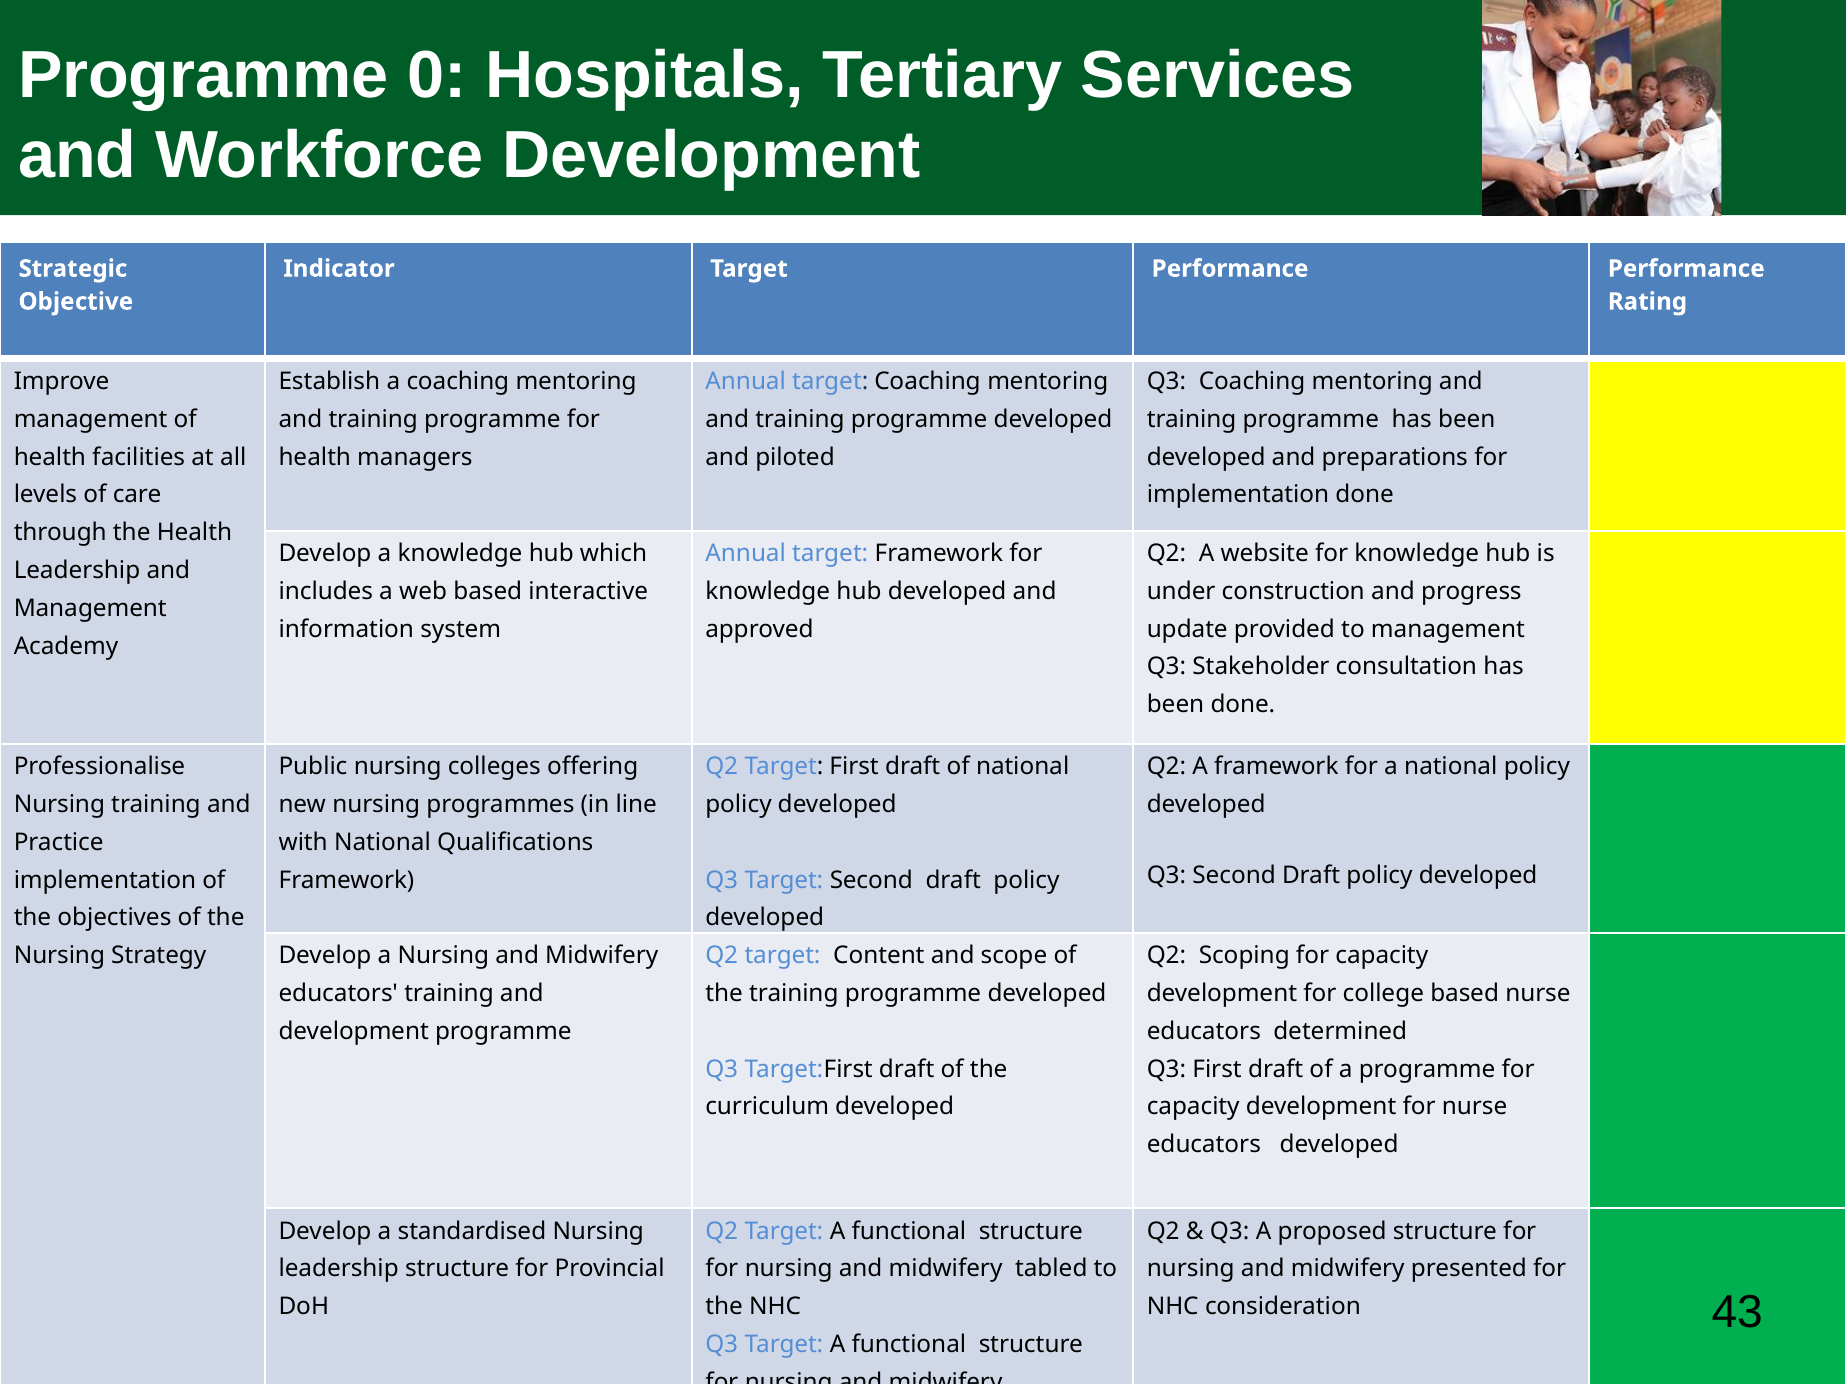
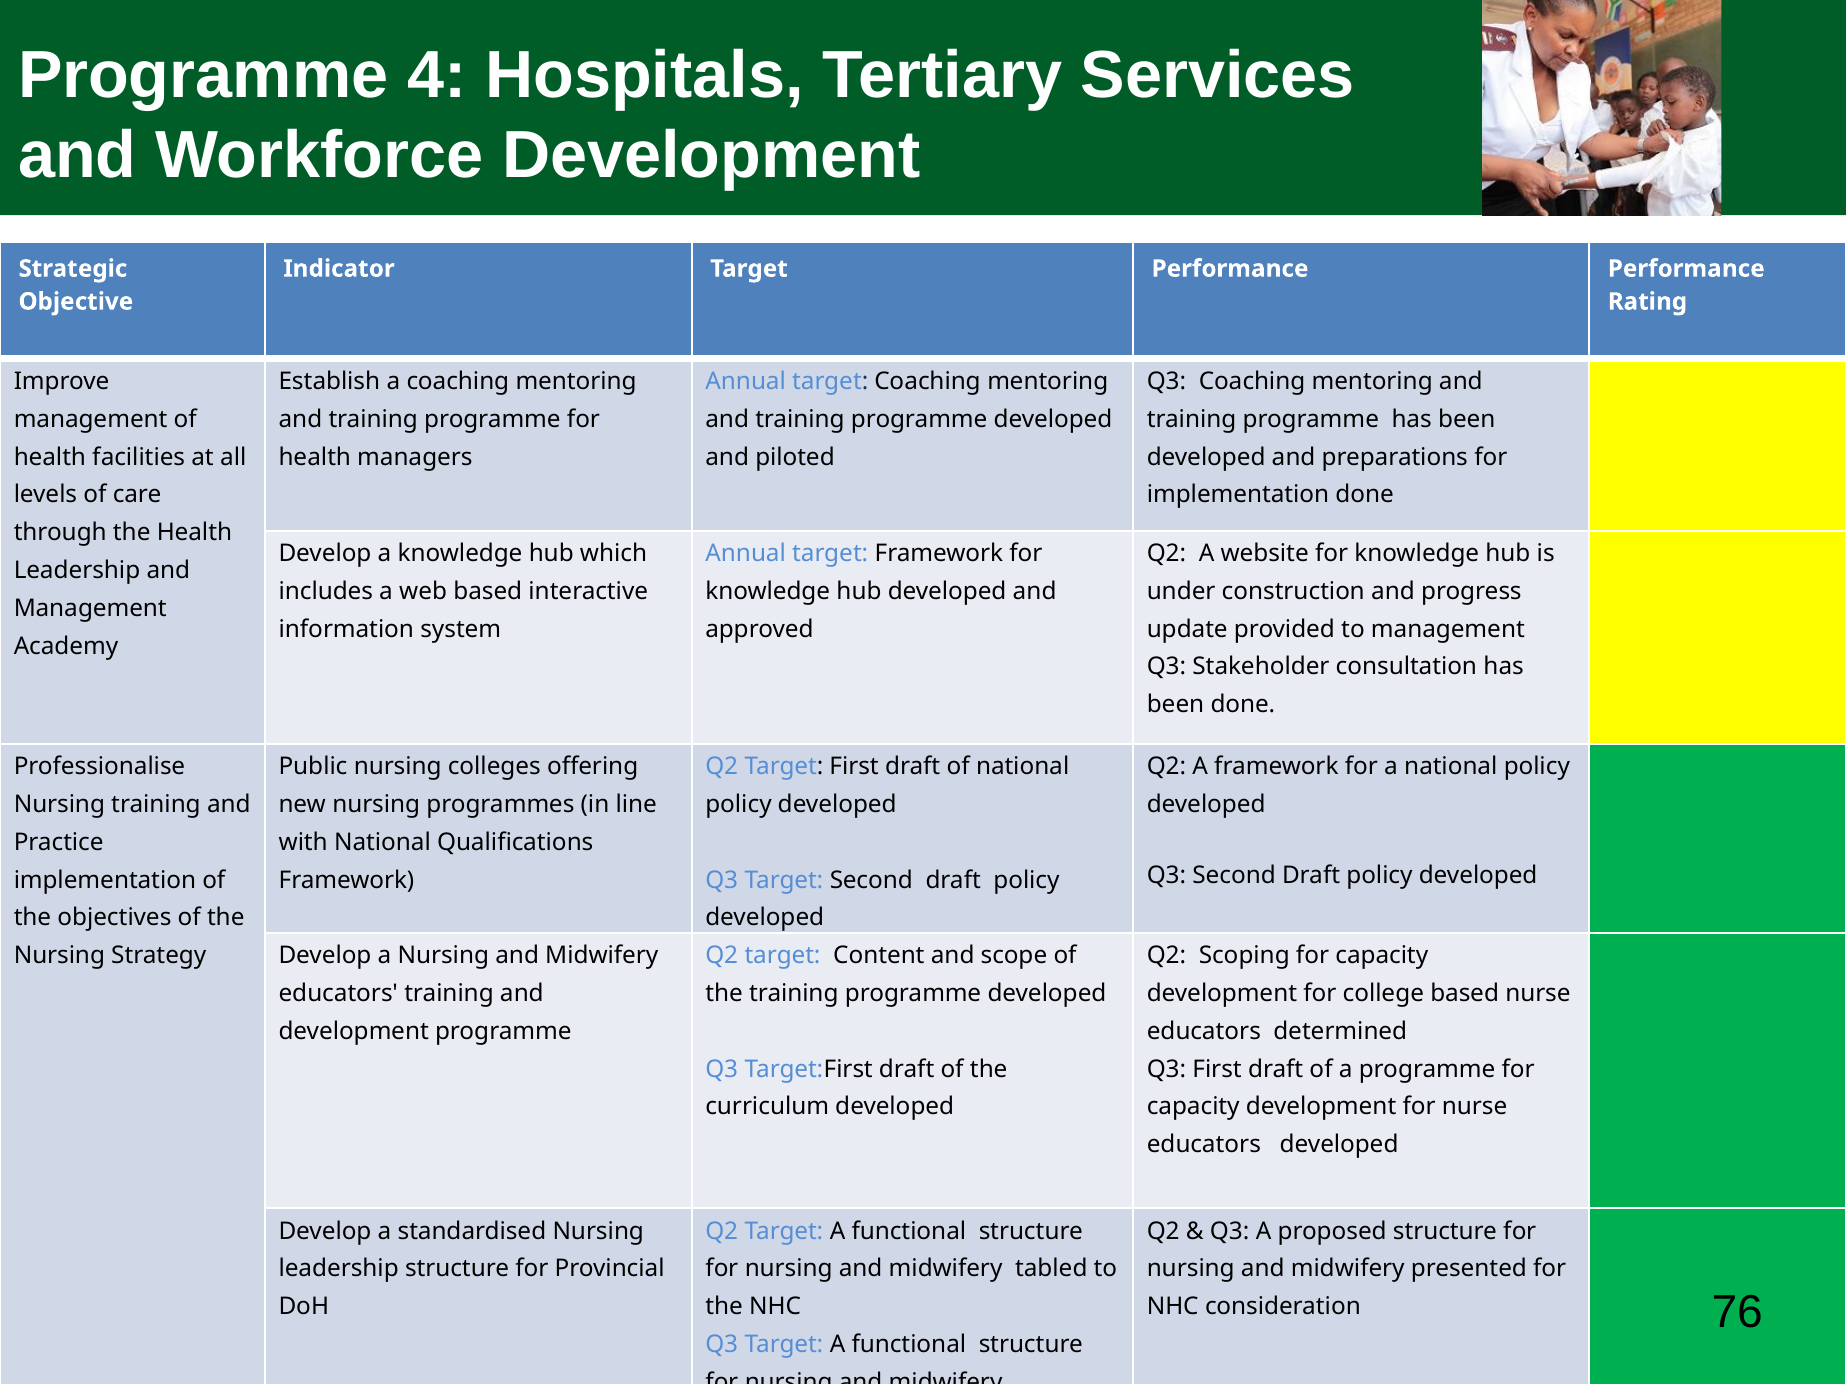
0: 0 -> 4
43: 43 -> 76
